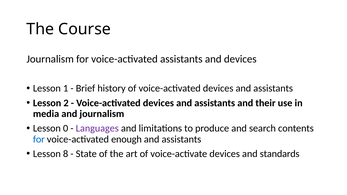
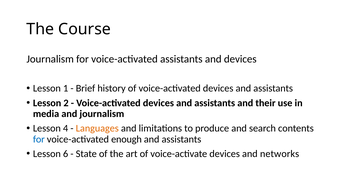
0: 0 -> 4
Languages colour: purple -> orange
8: 8 -> 6
standards: standards -> networks
